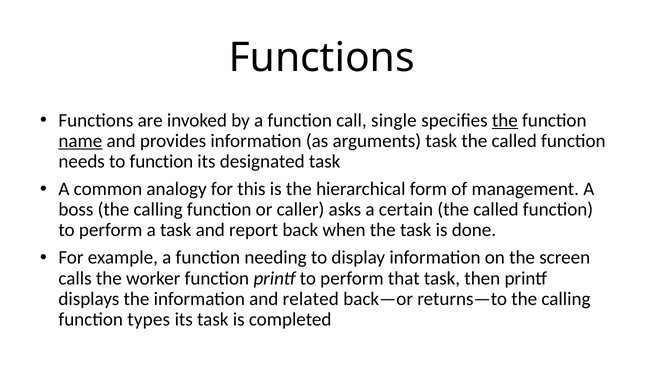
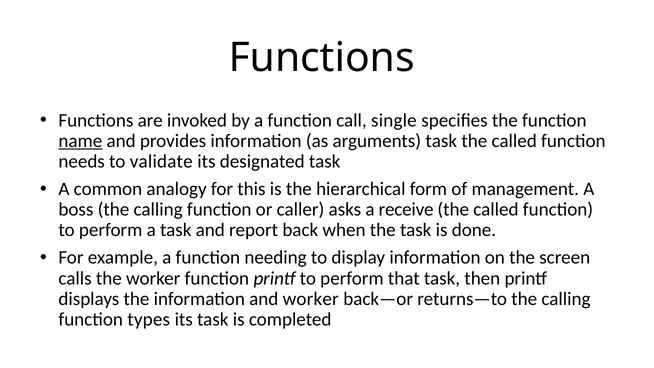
the at (505, 120) underline: present -> none
to function: function -> validate
certain: certain -> receive
and related: related -> worker
